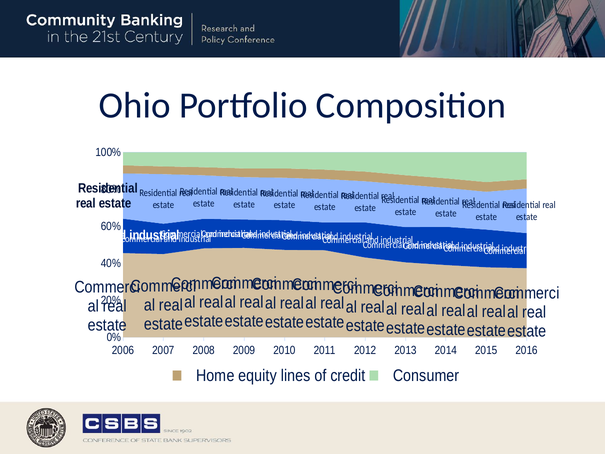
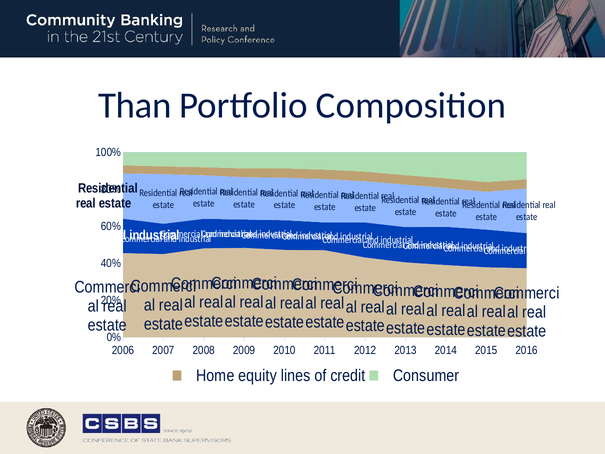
Ohio: Ohio -> Than
